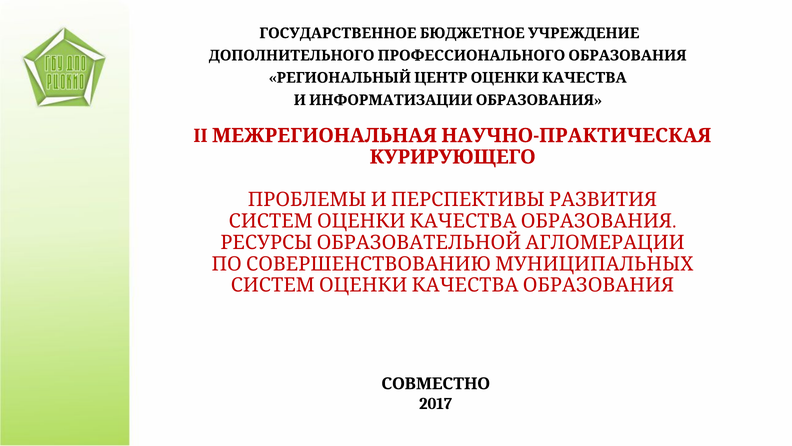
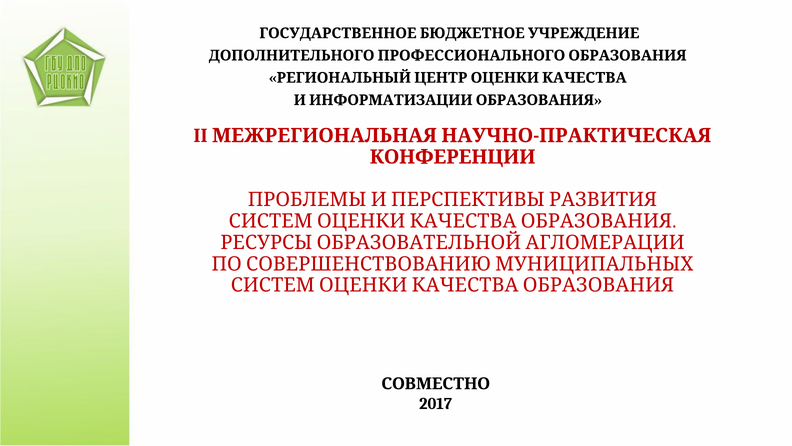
КУРИРУЮЩЕГО: КУРИРУЮЩЕГО -> КОНФЕРЕНЦИИ
